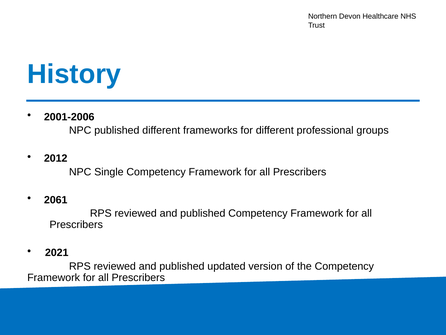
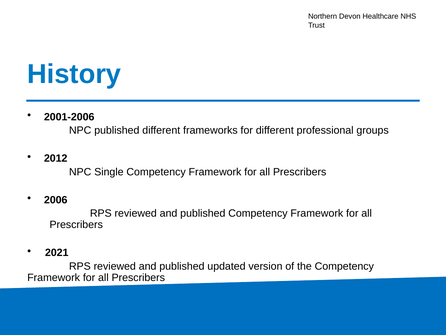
2061: 2061 -> 2006
